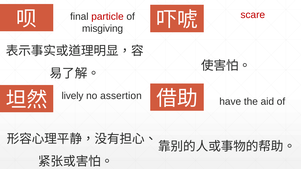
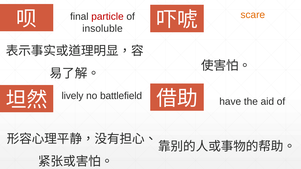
scare colour: red -> orange
misgiving: misgiving -> insoluble
assertion: assertion -> battlefield
